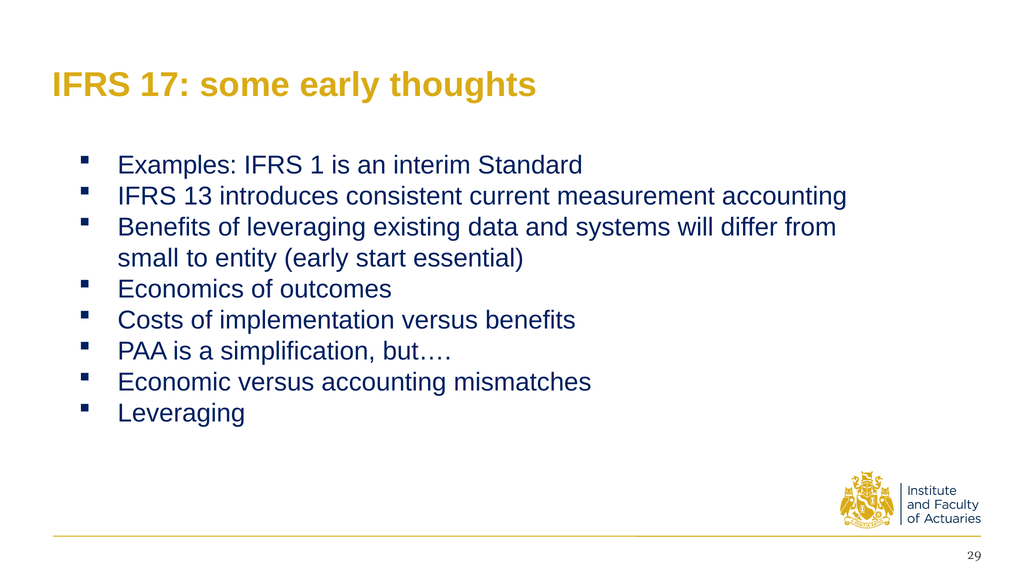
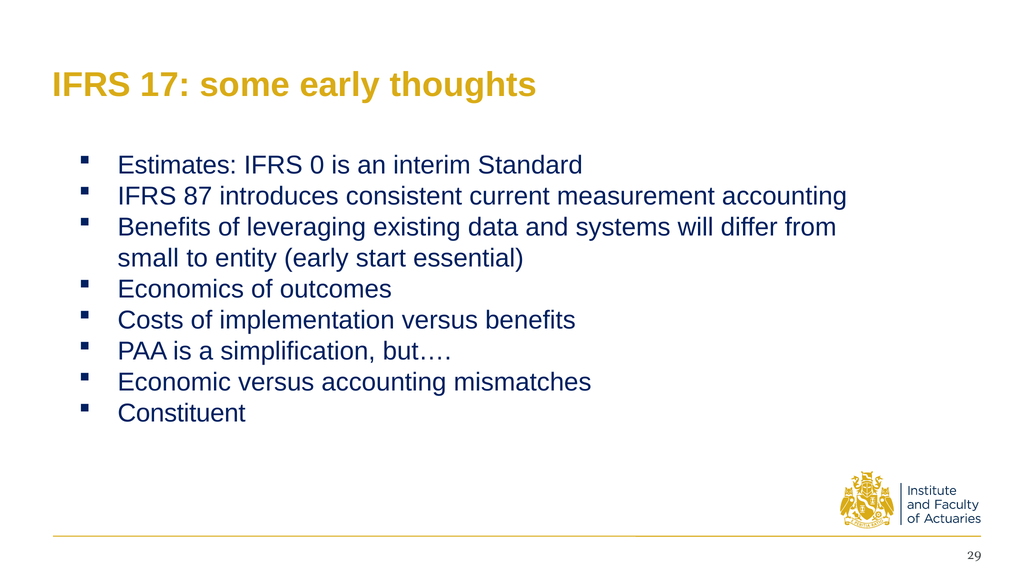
Examples: Examples -> Estimates
1: 1 -> 0
13: 13 -> 87
Leveraging at (181, 413): Leveraging -> Constituent
